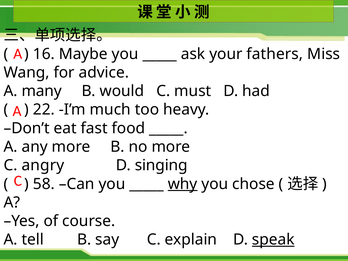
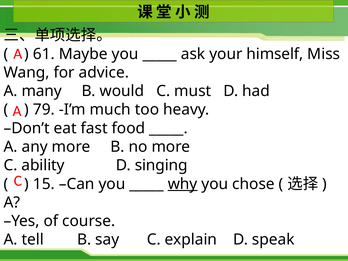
16: 16 -> 61
fathers: fathers -> himself
22: 22 -> 79
angry: angry -> ability
58: 58 -> 15
speak underline: present -> none
